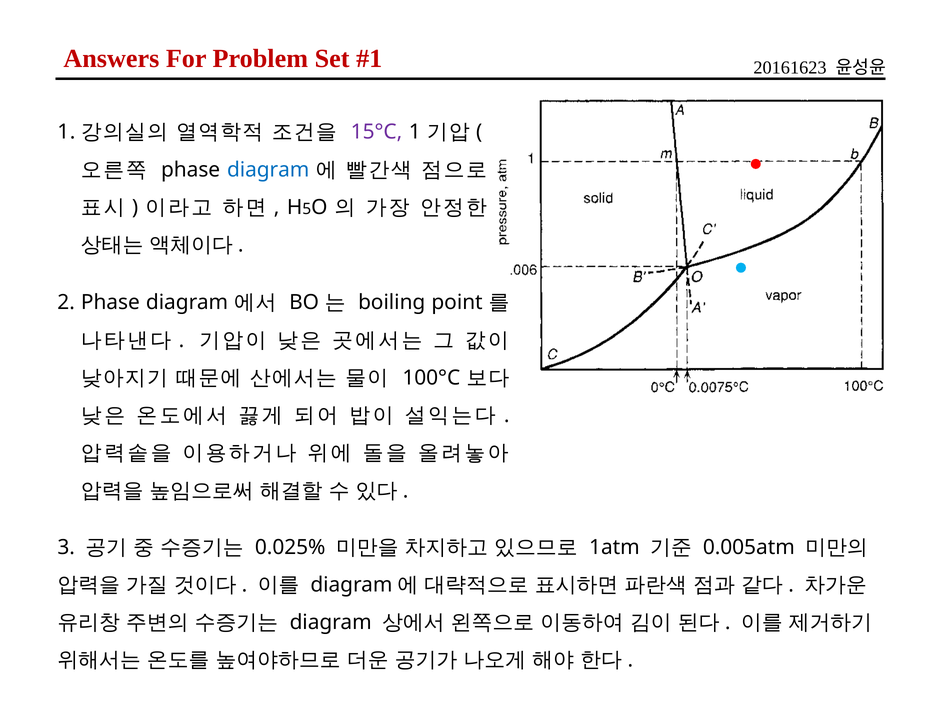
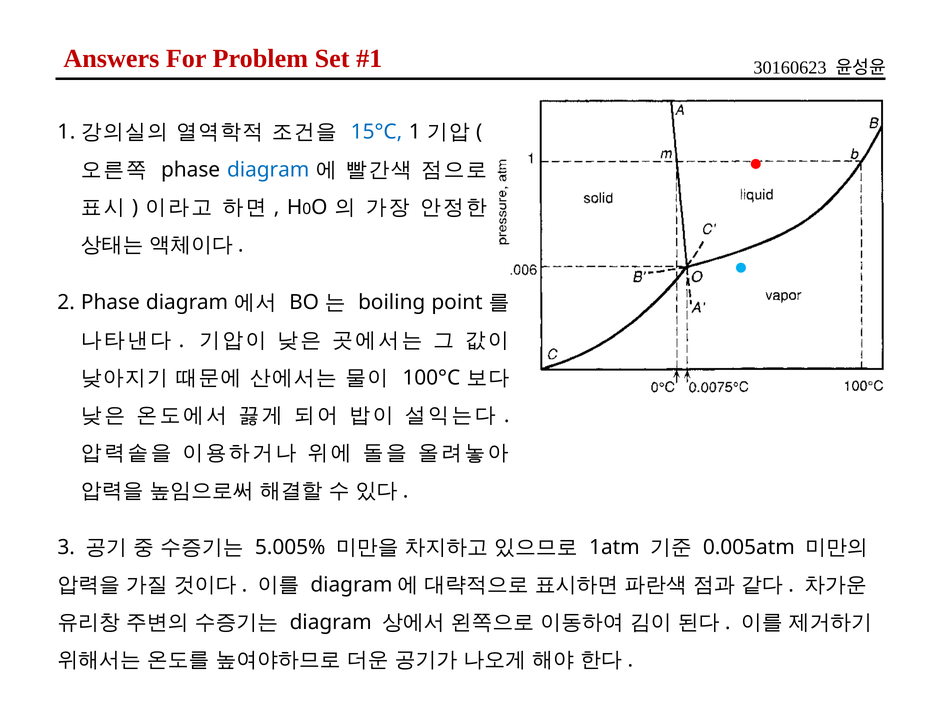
20161623: 20161623 -> 30160623
15°C colour: purple -> blue
5: 5 -> 0
0.025%: 0.025% -> 5.005%
